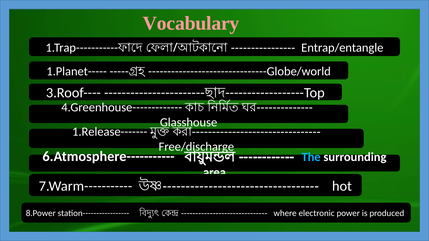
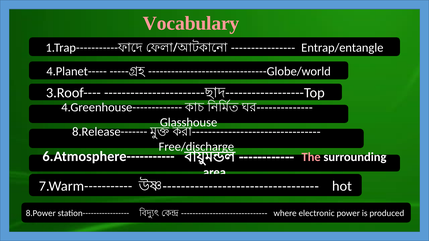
1.Planet-----: 1.Planet----- -> 4.Planet-----
1.Release-------: 1.Release------- -> 8.Release-------
The colour: light blue -> pink
